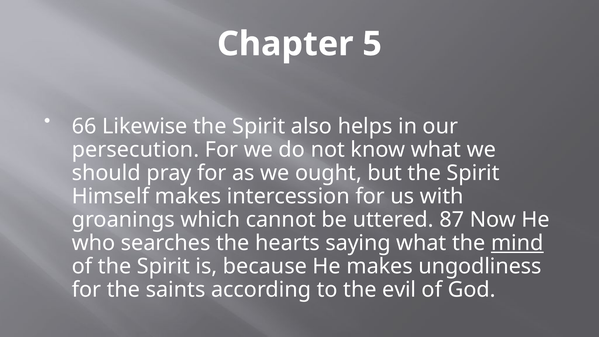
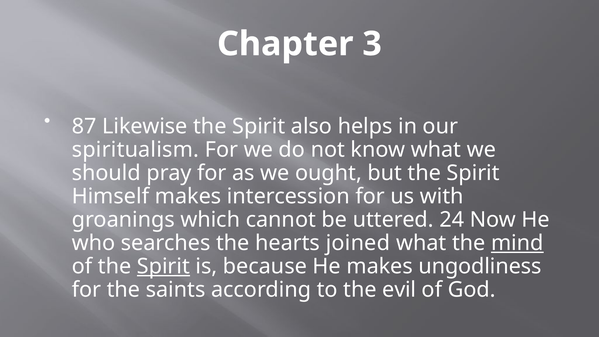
5: 5 -> 3
66: 66 -> 87
persecution: persecution -> spiritualism
87: 87 -> 24
saying: saying -> joined
Spirit at (163, 266) underline: none -> present
